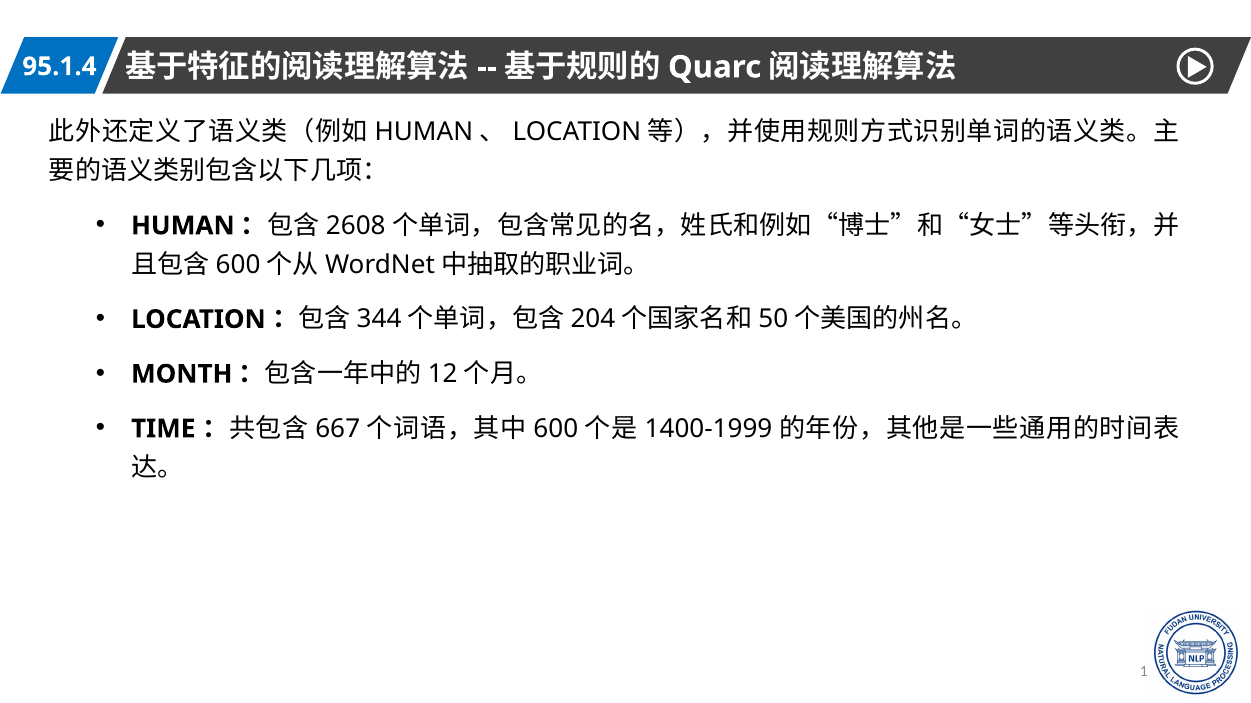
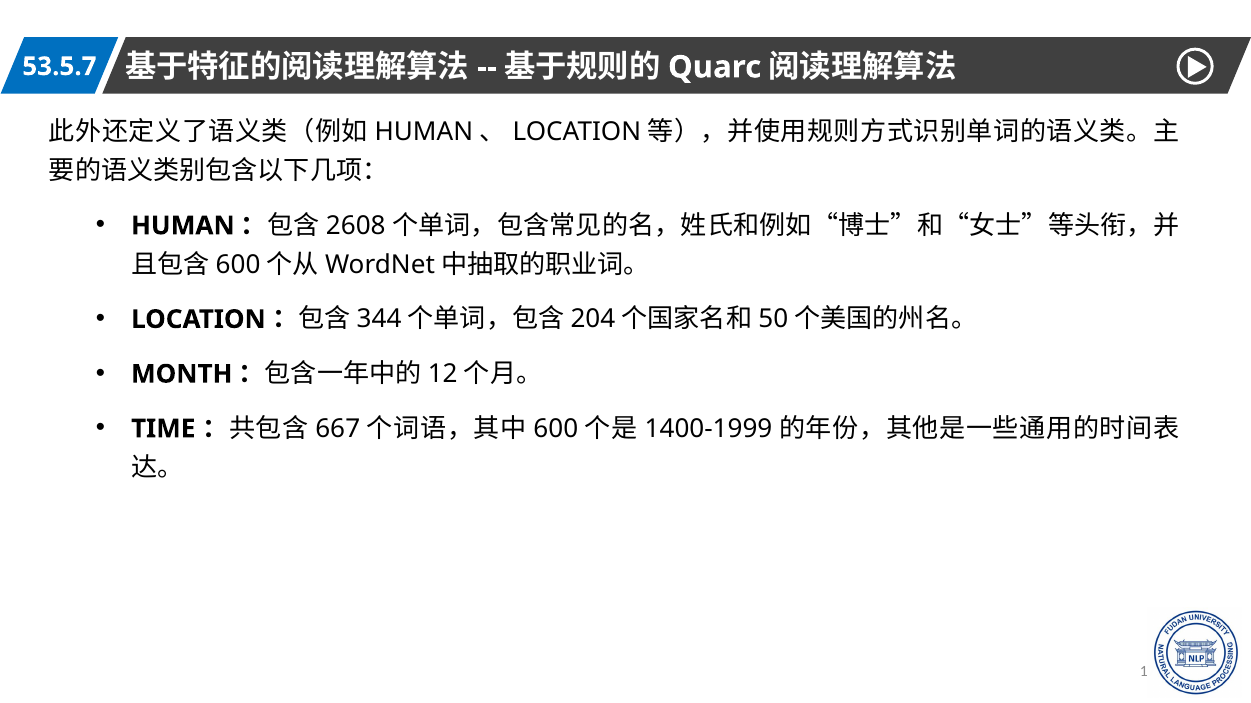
95.1.4: 95.1.4 -> 53.5.7
